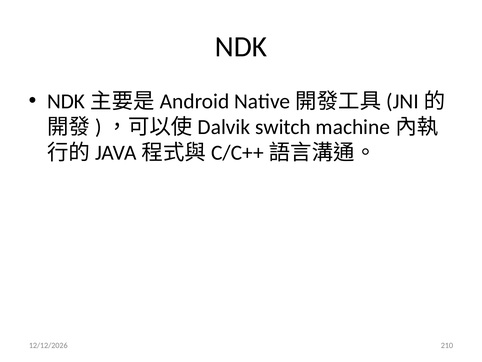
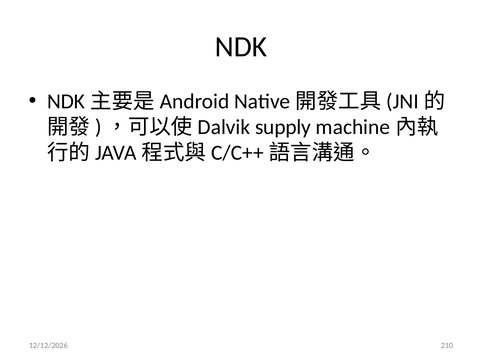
switch: switch -> supply
